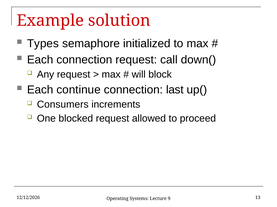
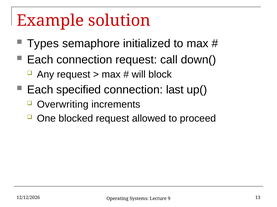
continue: continue -> specified
Consumers: Consumers -> Overwriting
